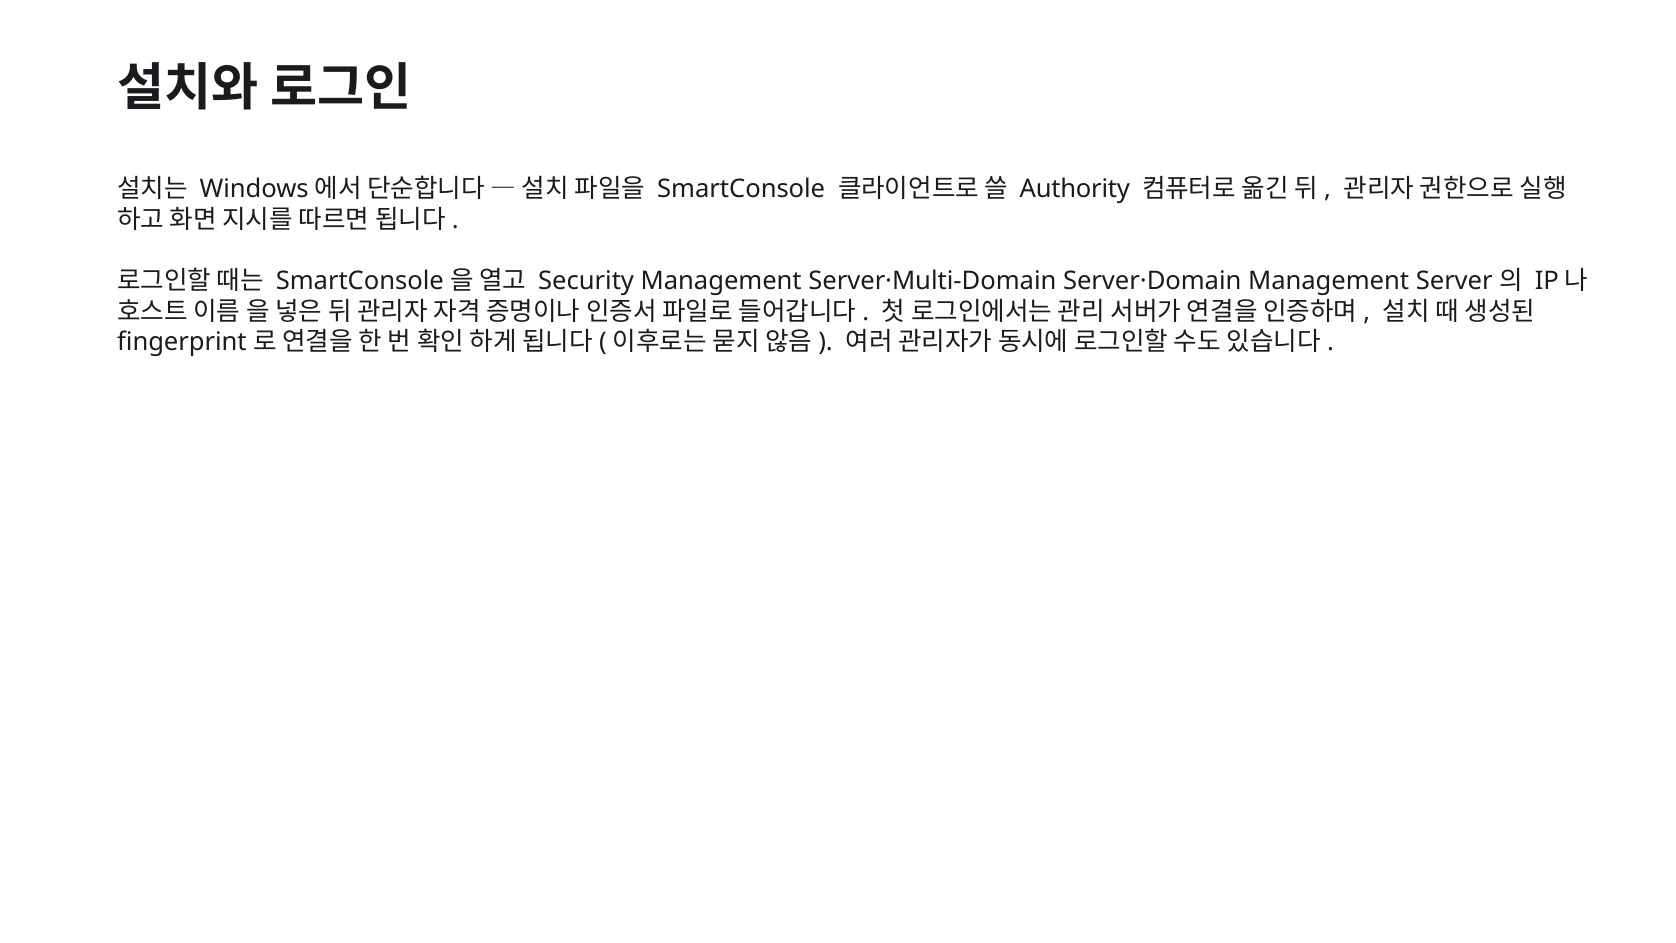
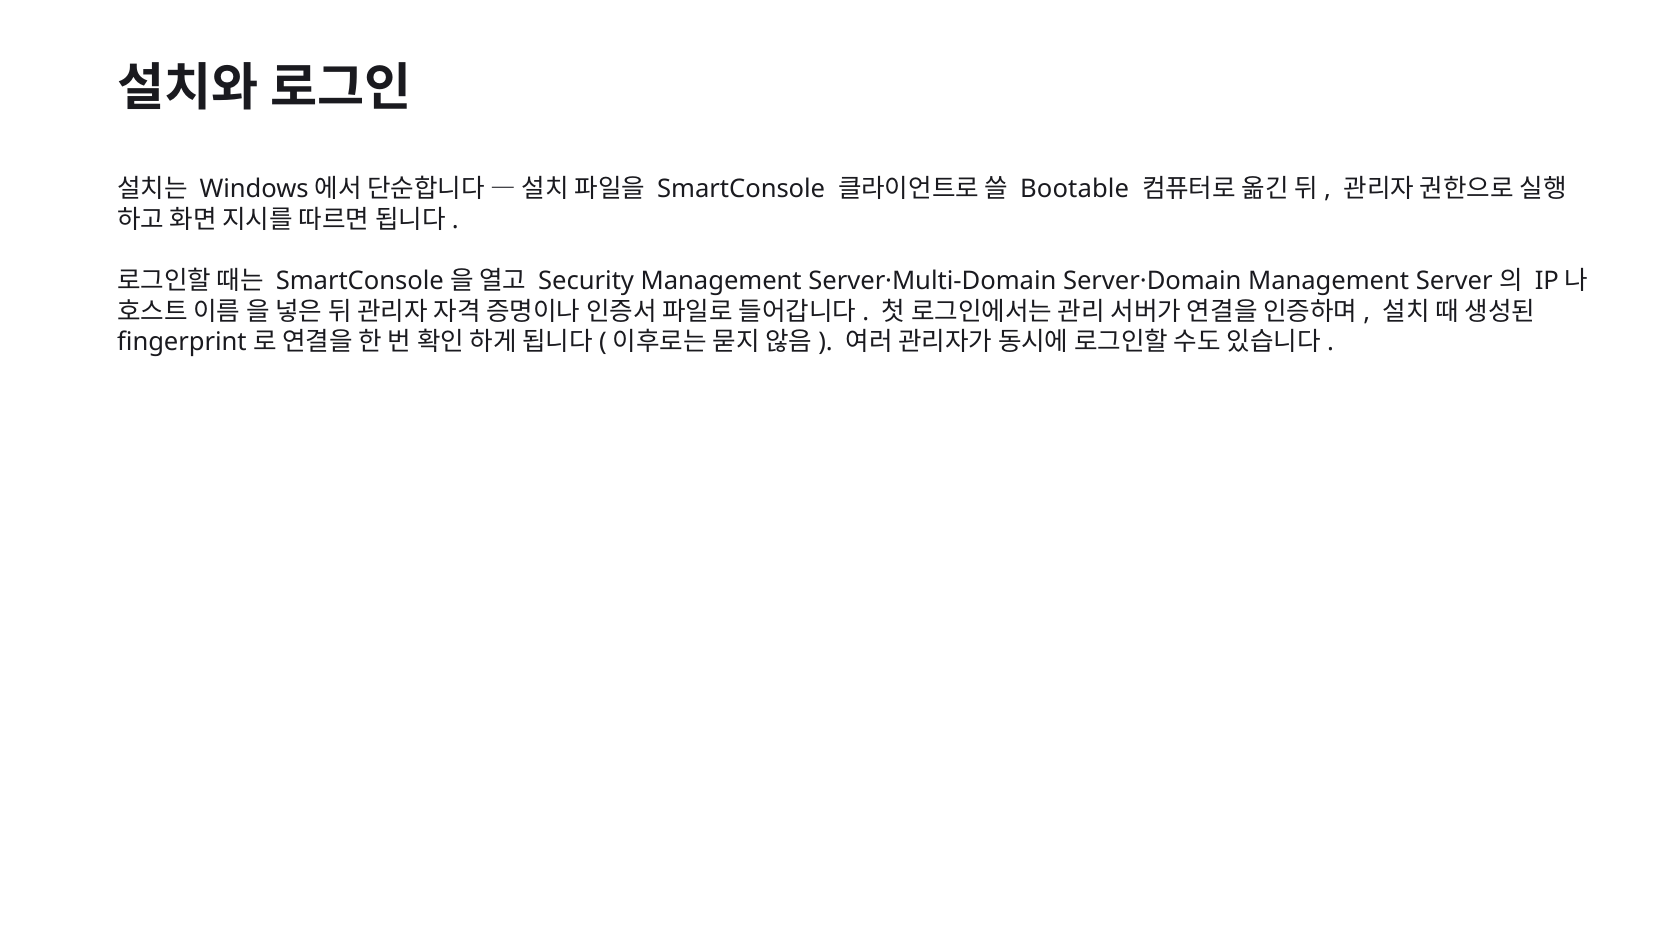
Authority: Authority -> Bootable
